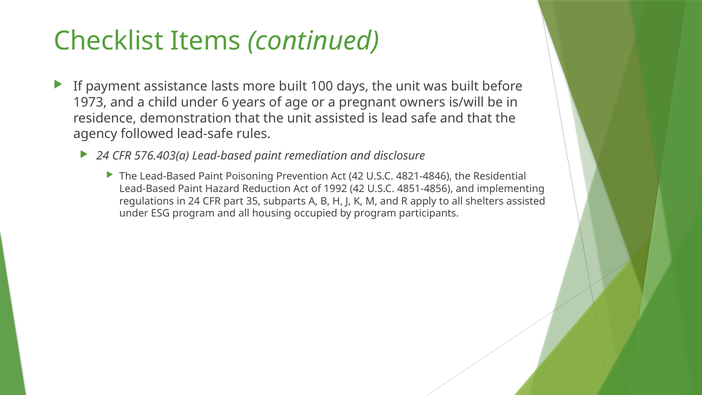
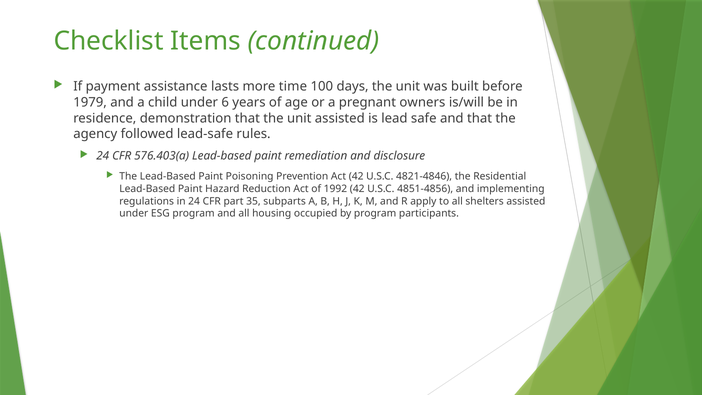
more built: built -> time
1973: 1973 -> 1979
